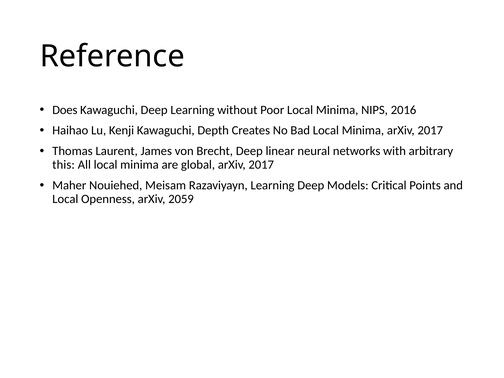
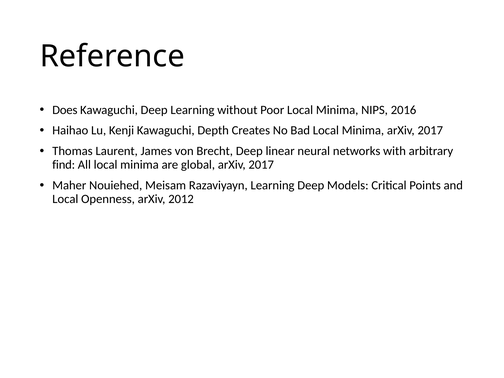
this: this -> find
2059: 2059 -> 2012
